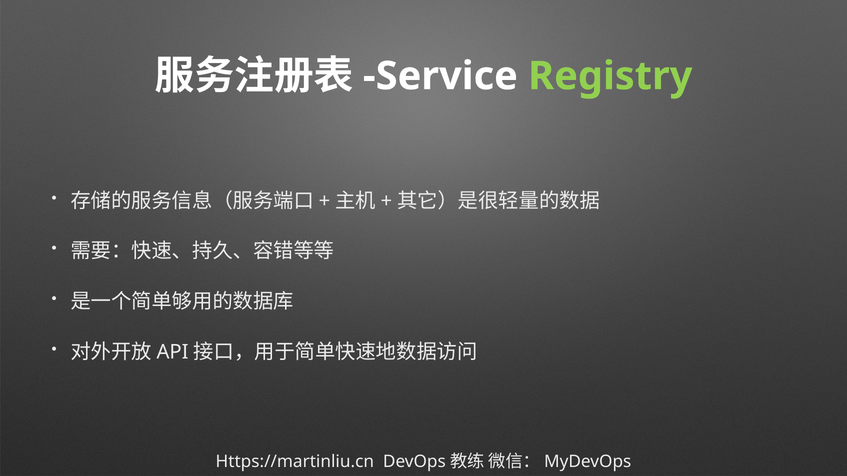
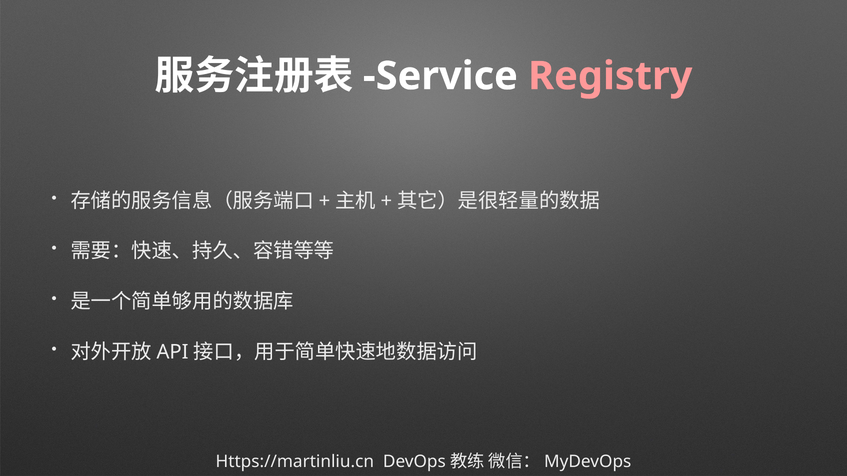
Registry colour: light green -> pink
